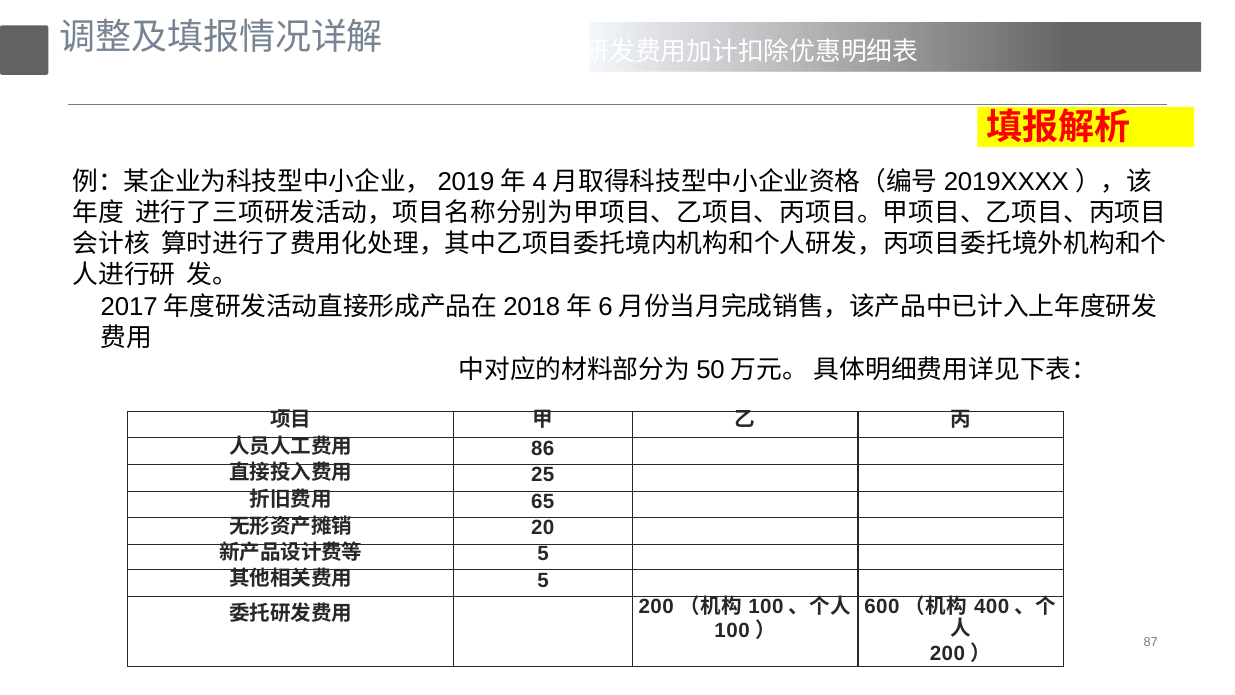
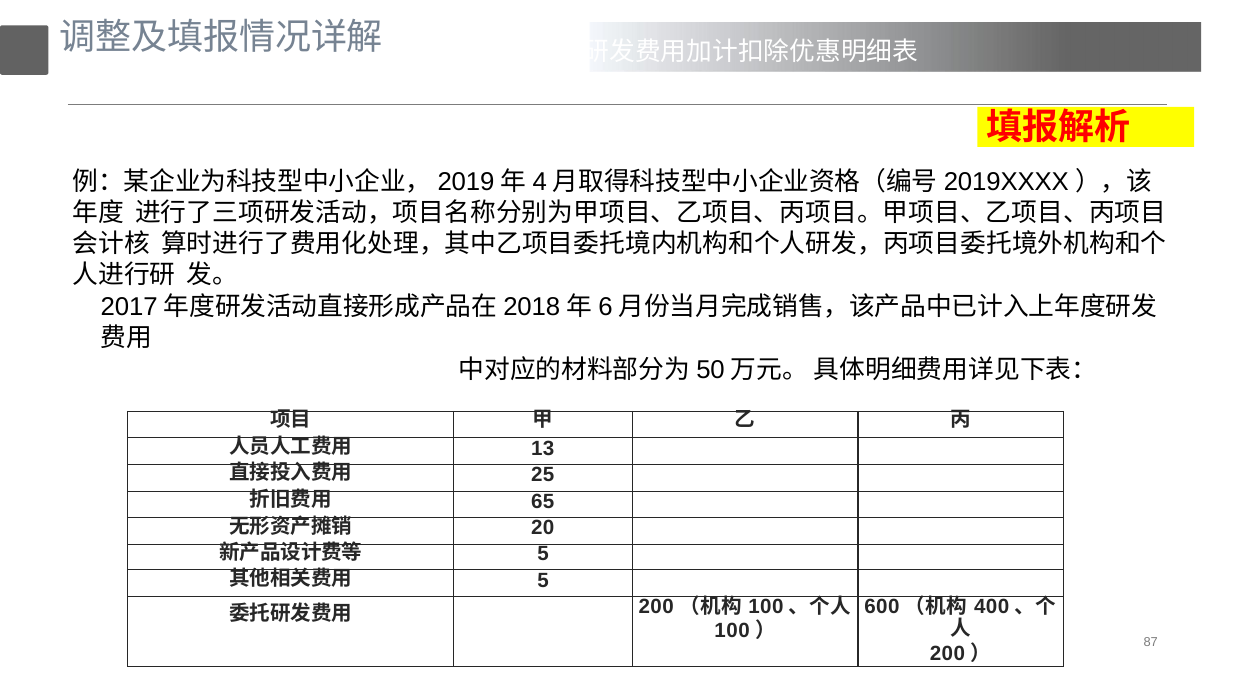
86: 86 -> 13
